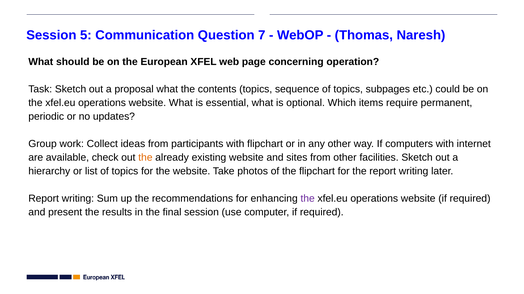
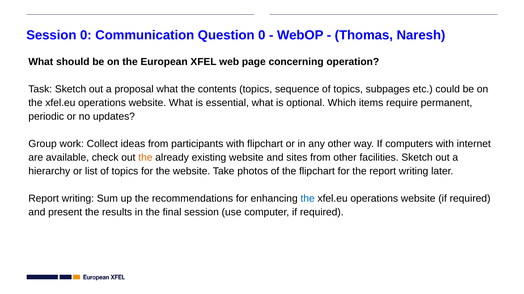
Session 5: 5 -> 0
Question 7: 7 -> 0
the at (308, 199) colour: purple -> blue
